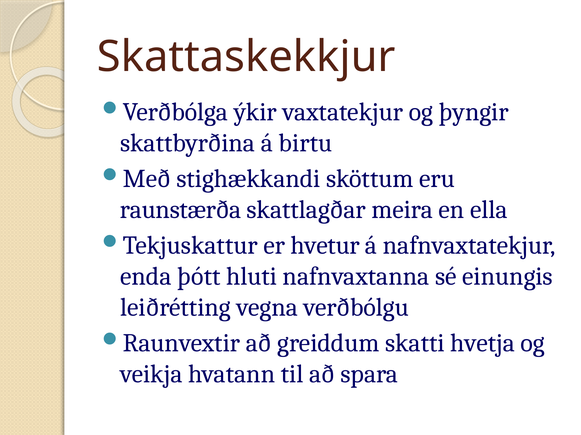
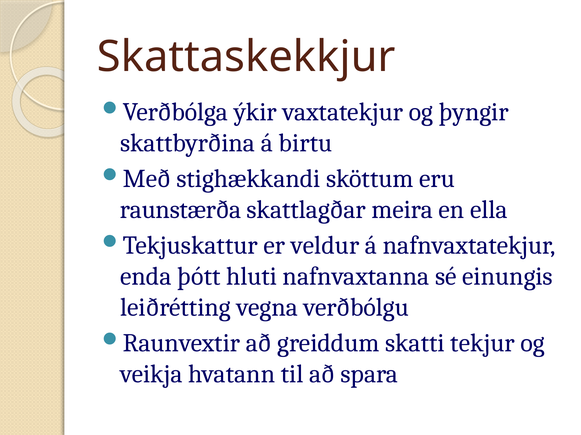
hvetur: hvetur -> veldur
hvetja: hvetja -> tekjur
